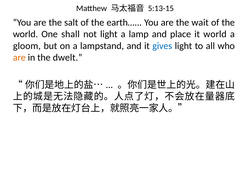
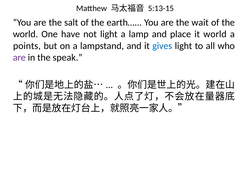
shall: shall -> have
gloom: gloom -> points
are at (19, 57) colour: orange -> purple
dwelt: dwelt -> speak
